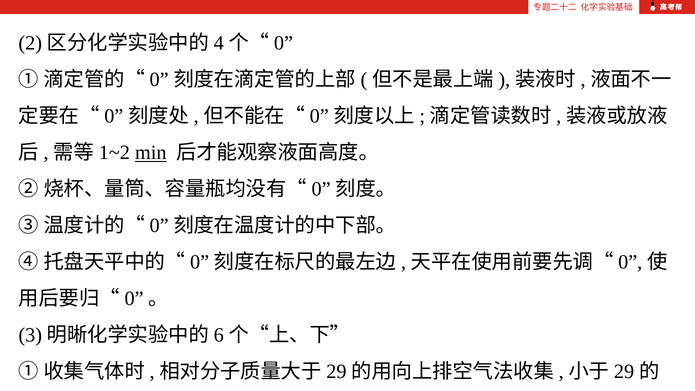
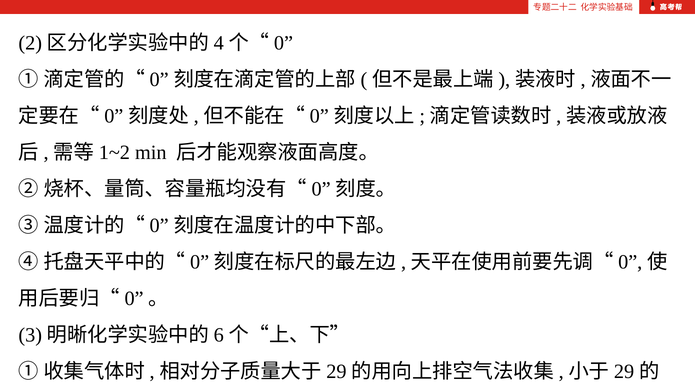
min underline: present -> none
